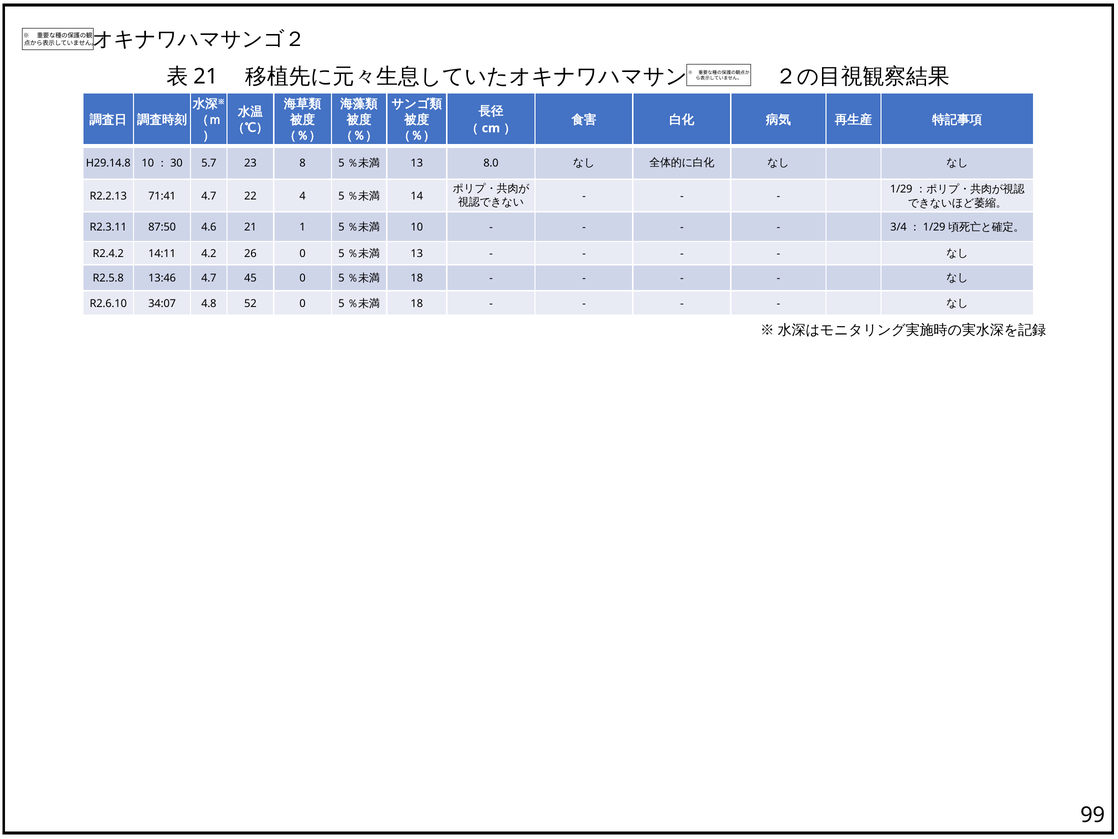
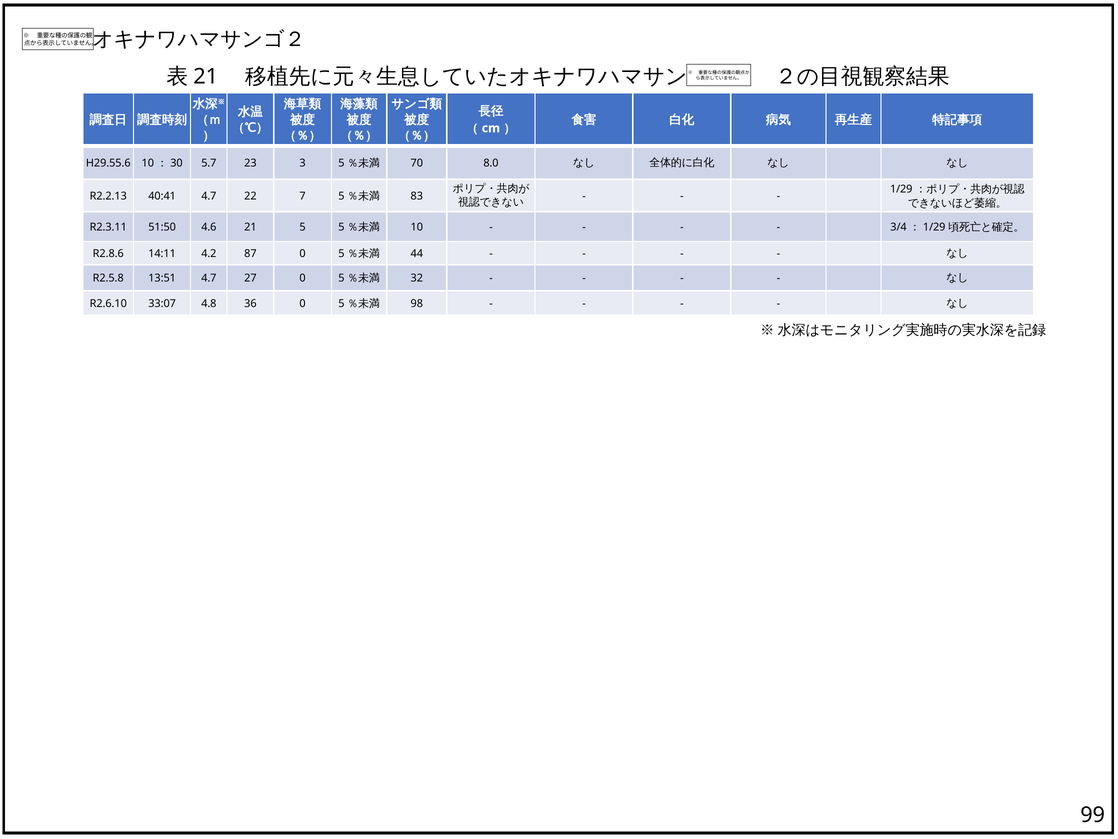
H29.14.8: H29.14.8 -> H29.55.6
8: 8 -> 3
13 at (417, 163): 13 -> 70
71:41: 71:41 -> 40:41
4: 4 -> 7
14: 14 -> 83
87:50: 87:50 -> 51:50
21 1: 1 -> 5
R2.4.2: R2.4.2 -> R2.8.6
26: 26 -> 87
13 at (417, 254): 13 -> 44
13:46: 13:46 -> 13:51
45: 45 -> 27
18 at (417, 278): 18 -> 32
34:07: 34:07 -> 33:07
52: 52 -> 36
18 at (417, 303): 18 -> 98
